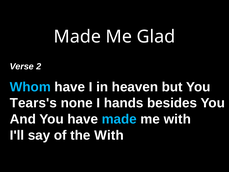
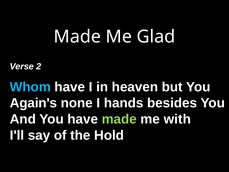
Tears's: Tears's -> Again's
made at (119, 119) colour: light blue -> light green
the With: With -> Hold
